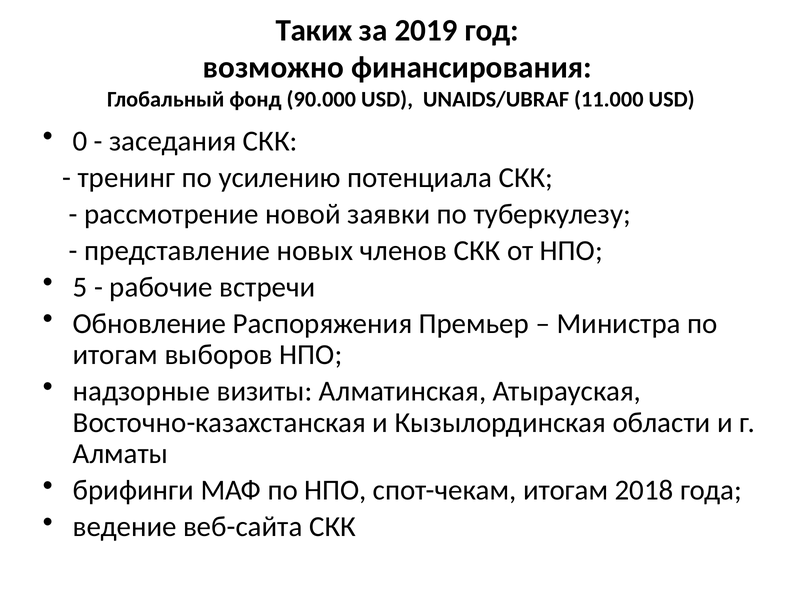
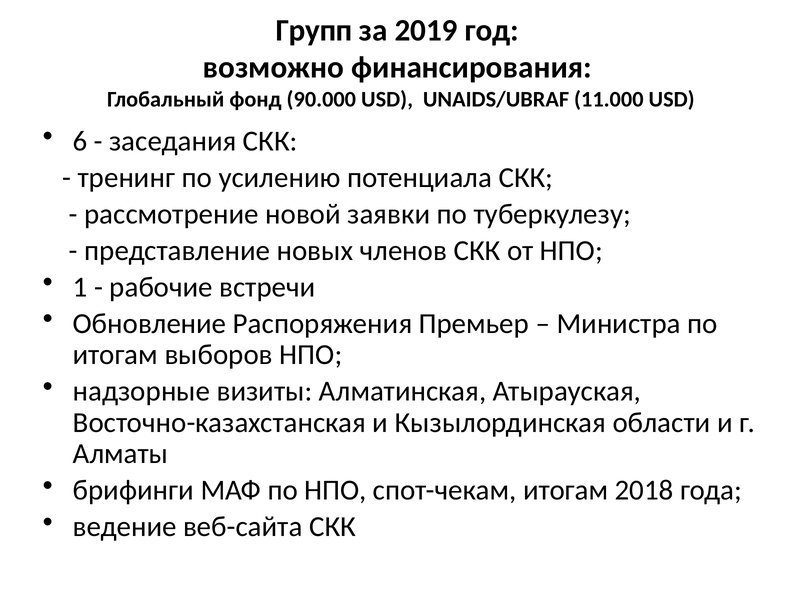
Таких: Таких -> Групп
0: 0 -> 6
5: 5 -> 1
